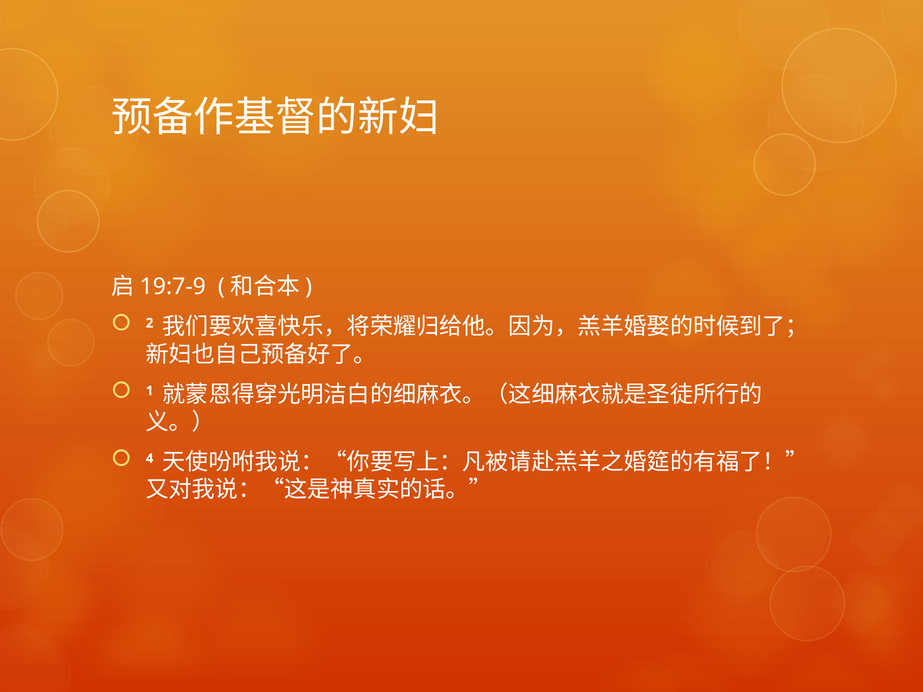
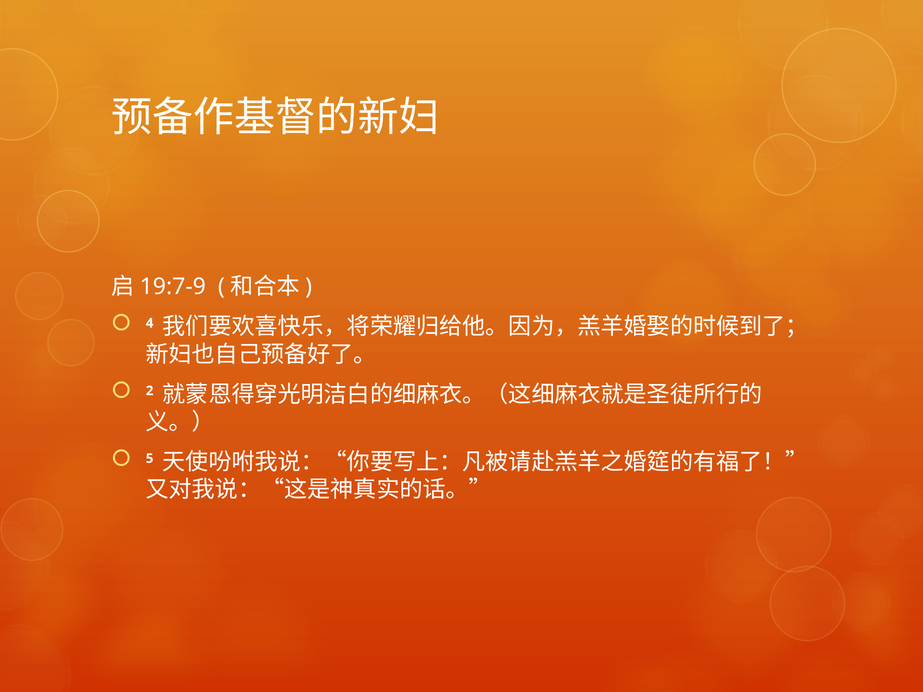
2: 2 -> 4
1: 1 -> 2
4: 4 -> 5
